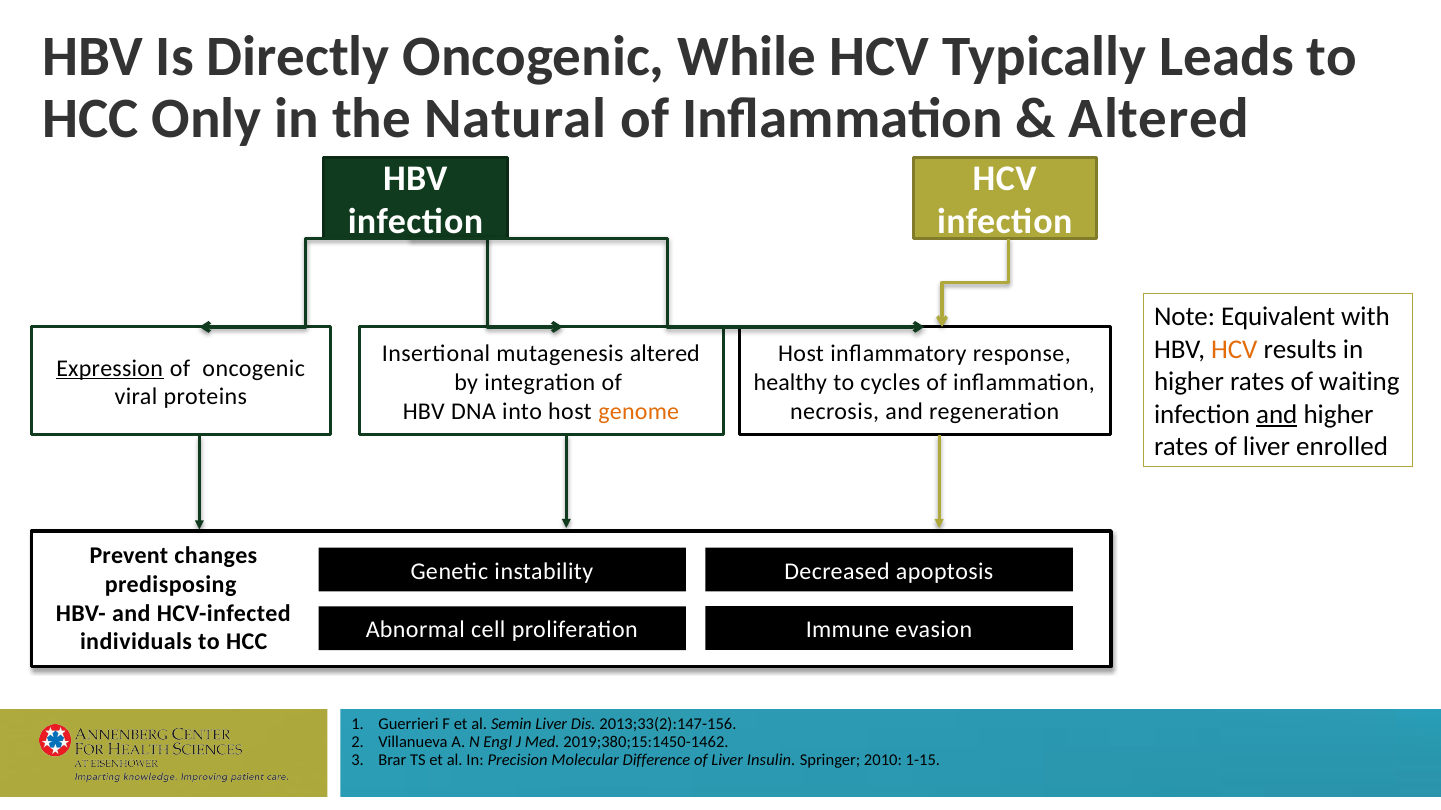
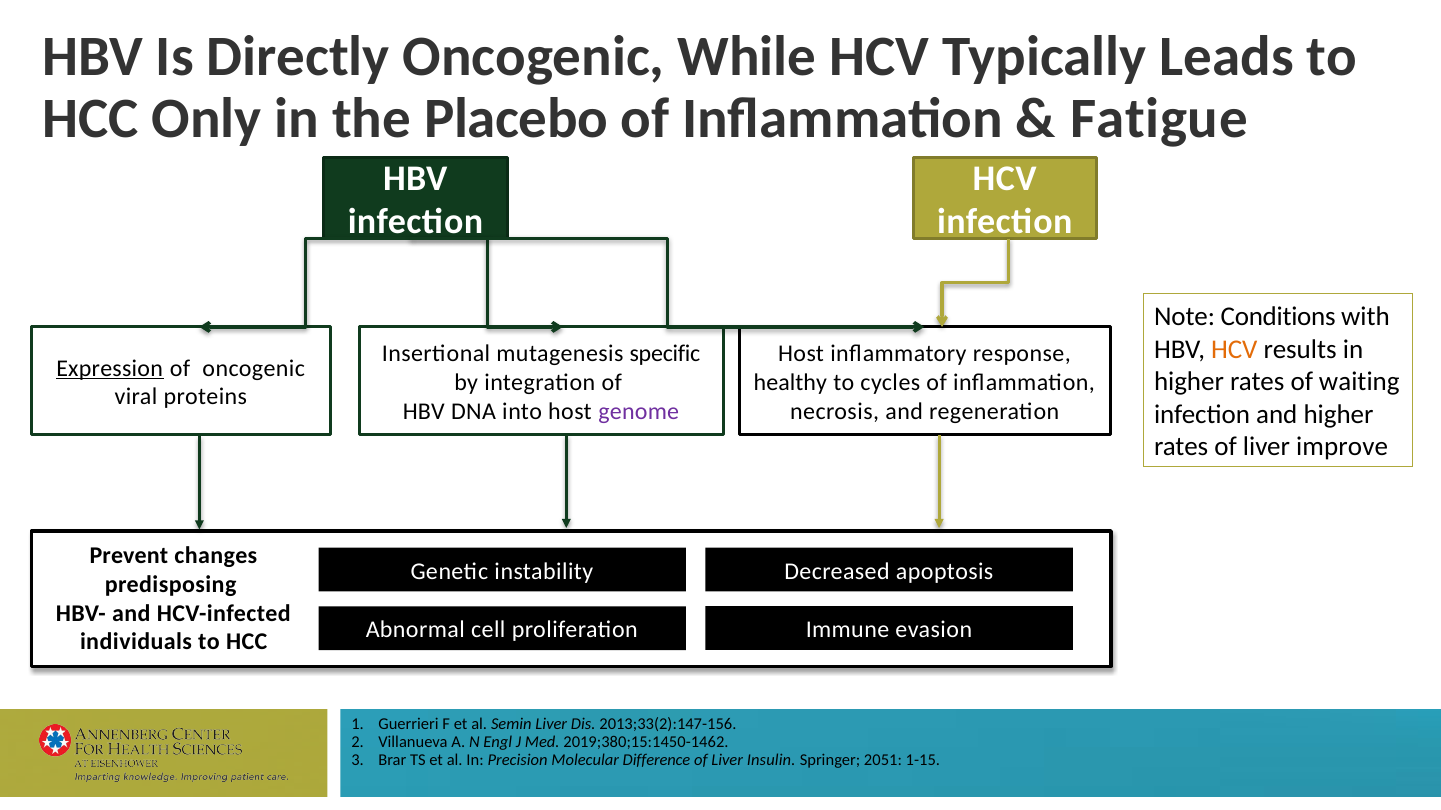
Natural: Natural -> Placebo
Altered at (1159, 119): Altered -> Fatigue
Equivalent: Equivalent -> Conditions
mutagenesis altered: altered -> specific
genome colour: orange -> purple
and at (1277, 414) underline: present -> none
enrolled: enrolled -> improve
2010: 2010 -> 2051
